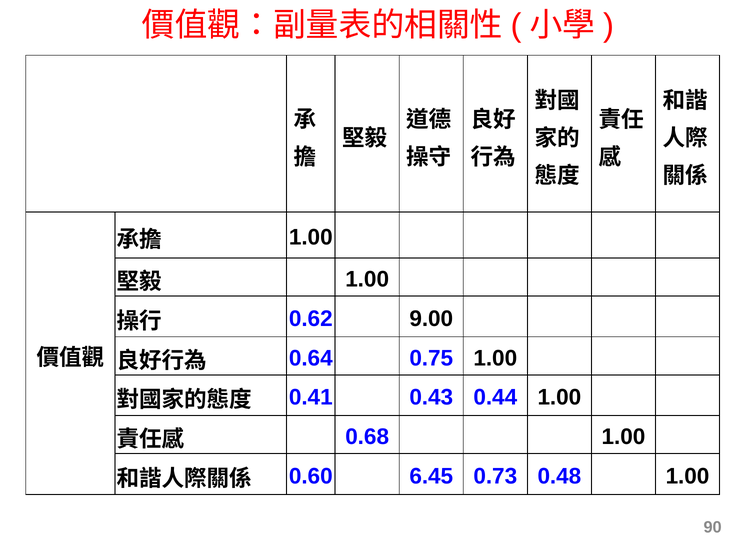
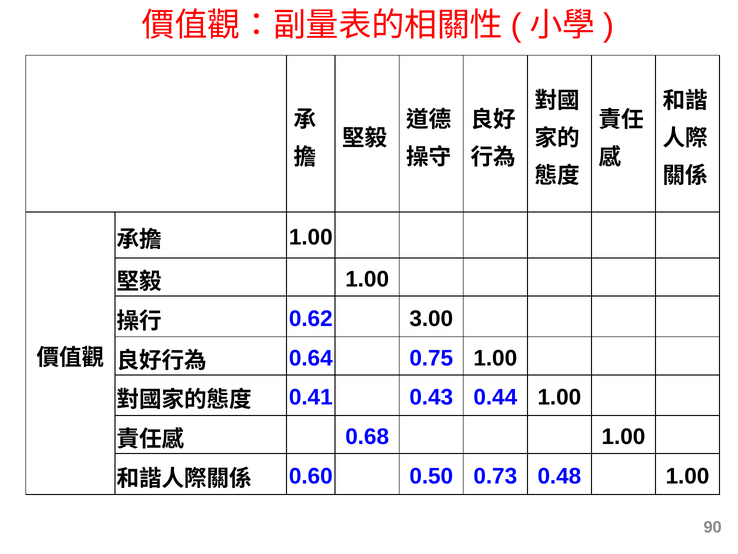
9.00: 9.00 -> 3.00
6.45: 6.45 -> 0.50
